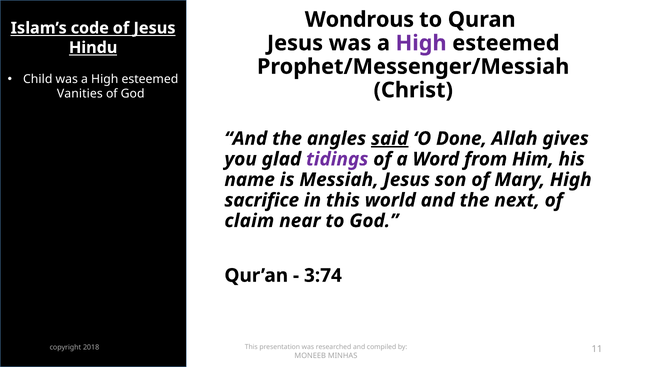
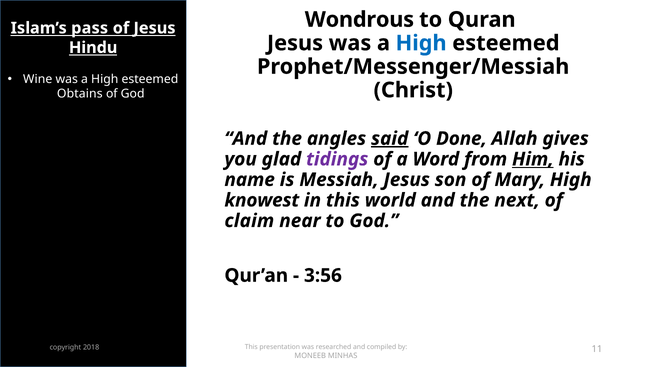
code: code -> pass
High at (421, 43) colour: purple -> blue
Child: Child -> Wine
Vanities: Vanities -> Obtains
Him underline: none -> present
sacrifice: sacrifice -> knowest
3:74: 3:74 -> 3:56
